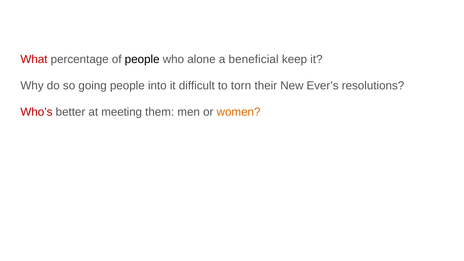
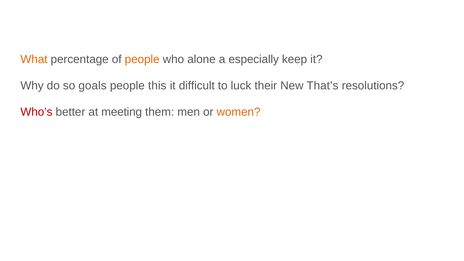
What colour: red -> orange
people at (142, 59) colour: black -> orange
beneficial: beneficial -> especially
going: going -> goals
into: into -> this
torn: torn -> luck
Ever’s: Ever’s -> That’s
